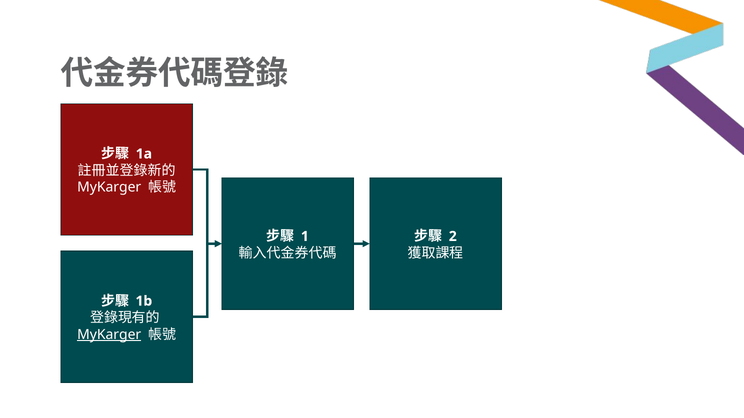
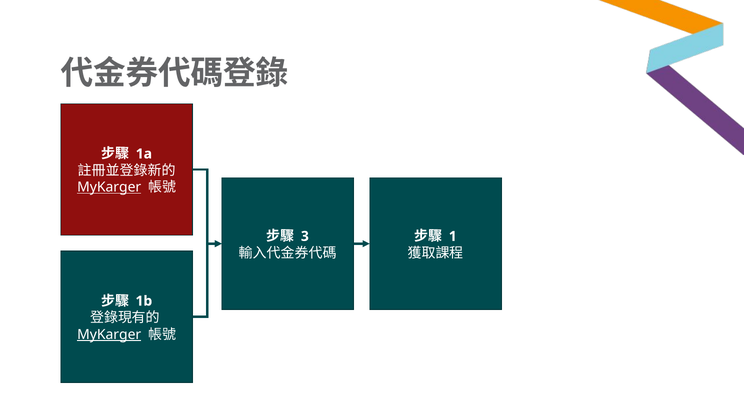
MyKarger at (109, 187) underline: none -> present
1: 1 -> 3
2: 2 -> 1
